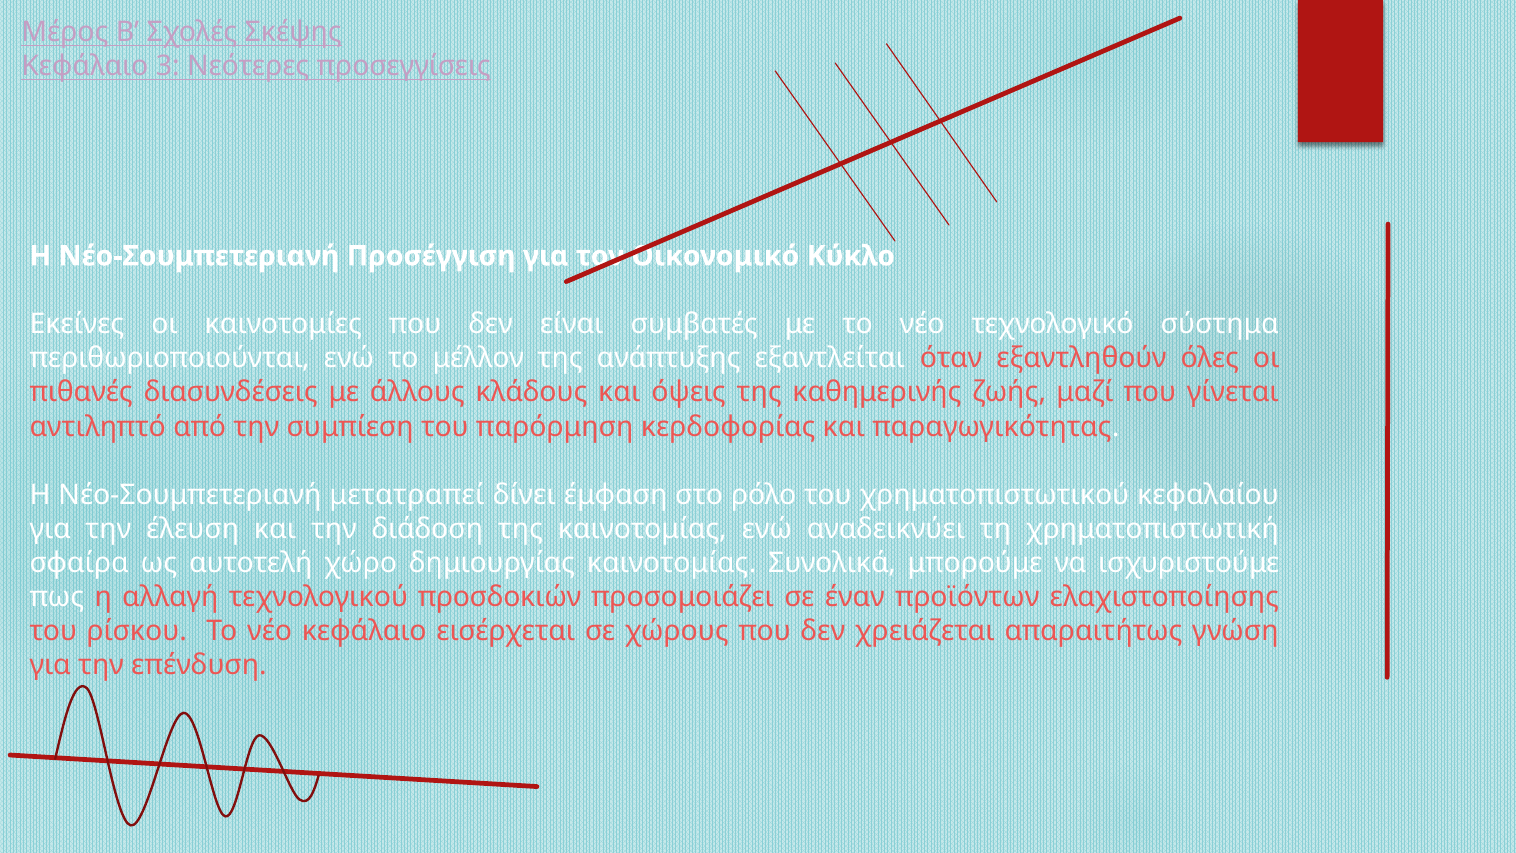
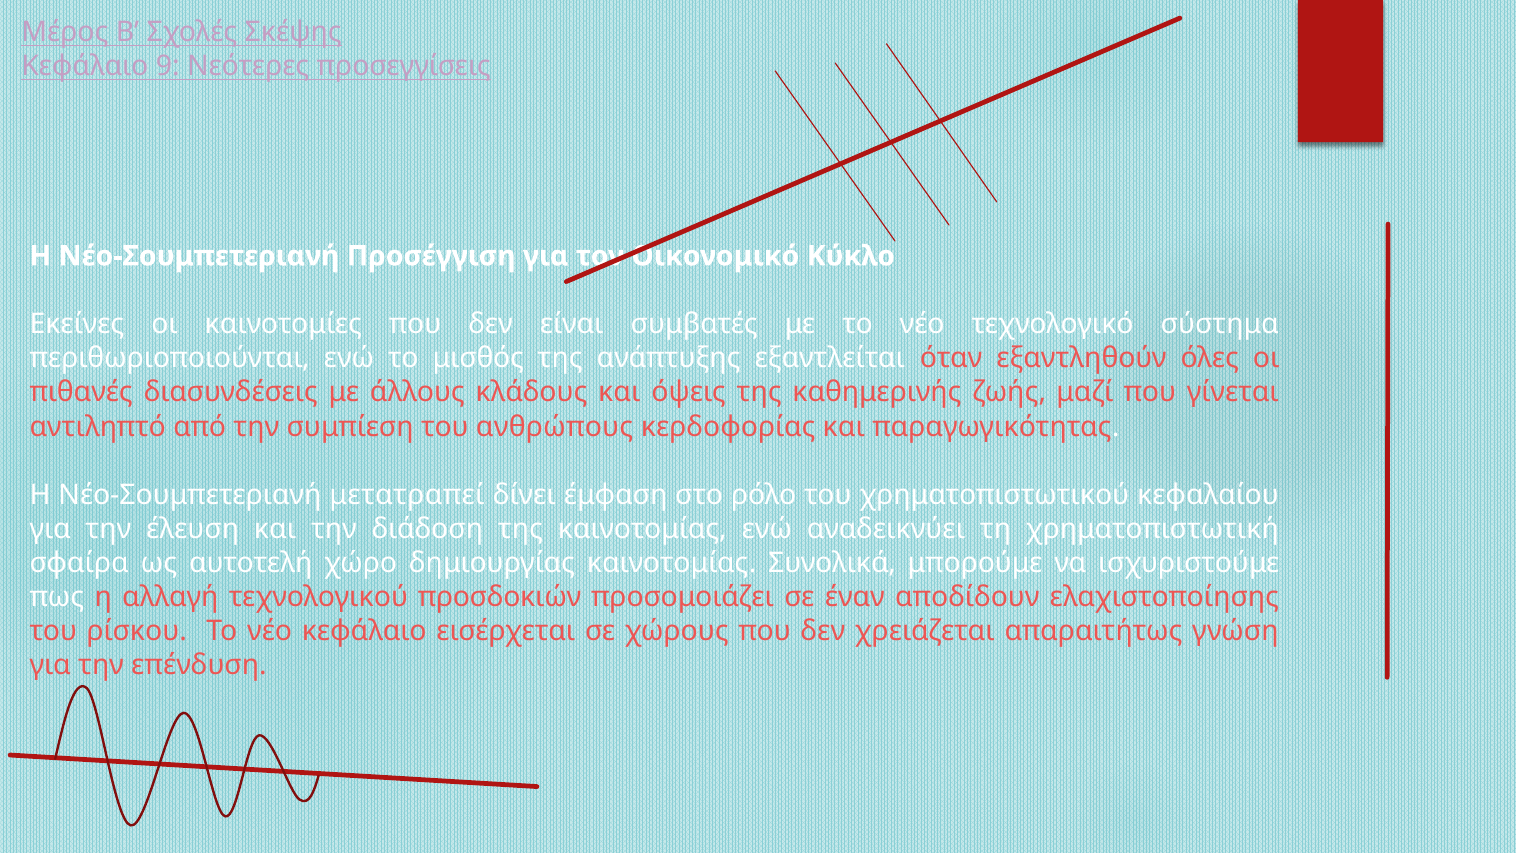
3: 3 -> 9
μέλλον: μέλλον -> μισθός
παρόρμηση: παρόρμηση -> ανθρώπους
προϊόντων: προϊόντων -> αποδίδουν
